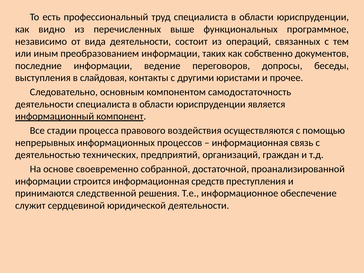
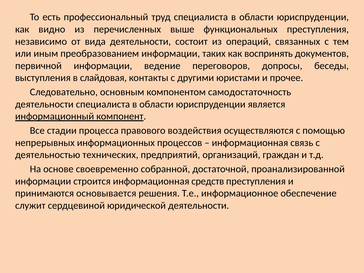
функциональных программное: программное -> преступления
собственно: собственно -> воспринять
последние: последние -> первичной
следственной: следственной -> основывается
